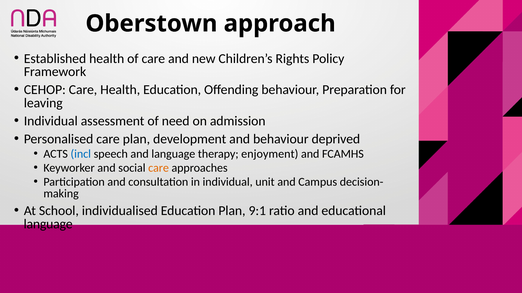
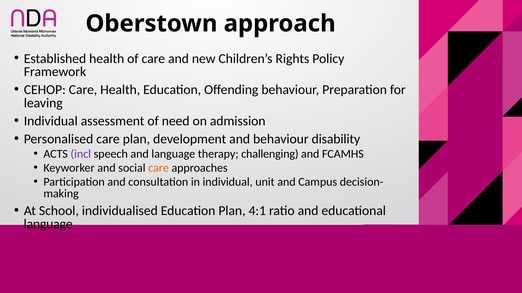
deprived: deprived -> disability
incl colour: blue -> purple
enjoyment: enjoyment -> challenging
9:1: 9:1 -> 4:1
